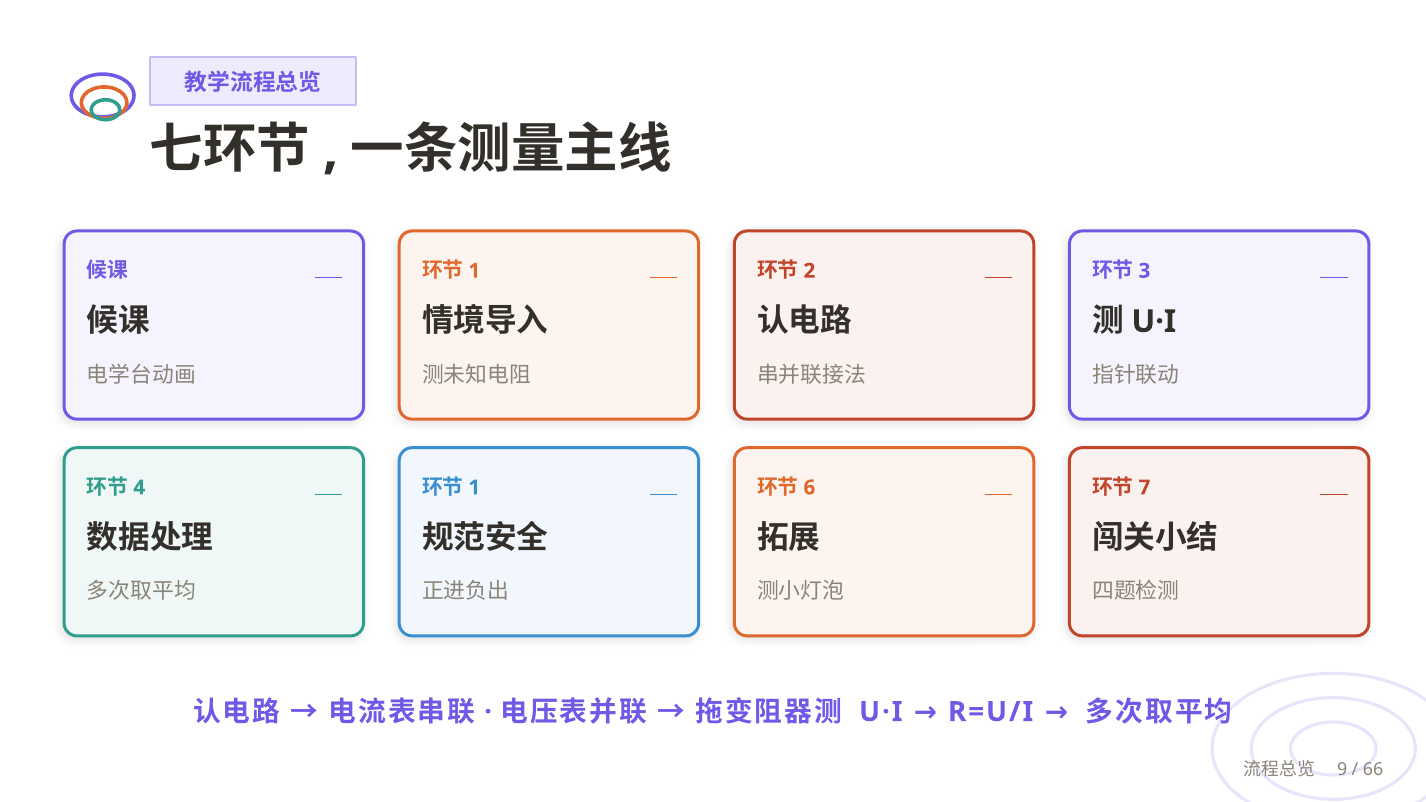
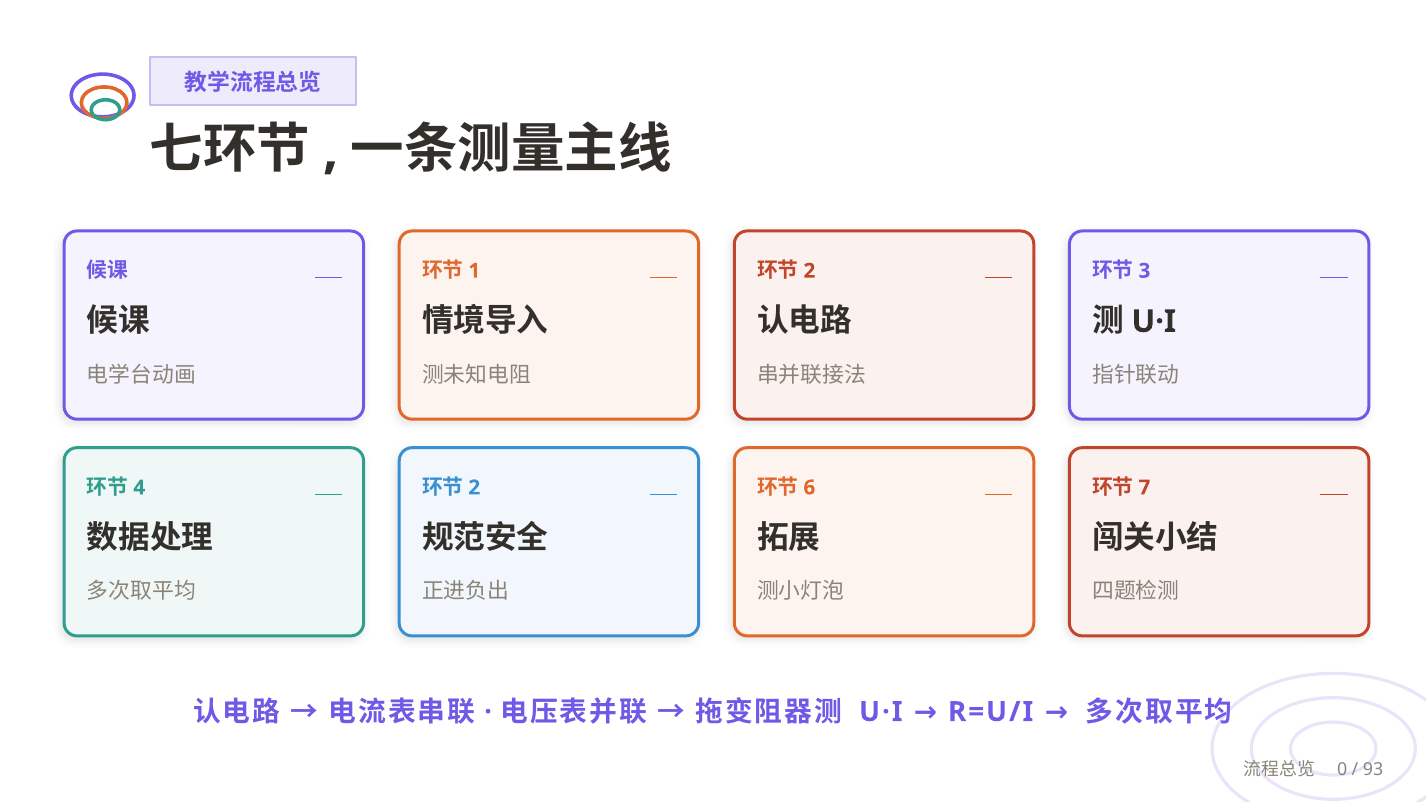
1 at (474, 488): 1 -> 2
9: 9 -> 0
66: 66 -> 93
